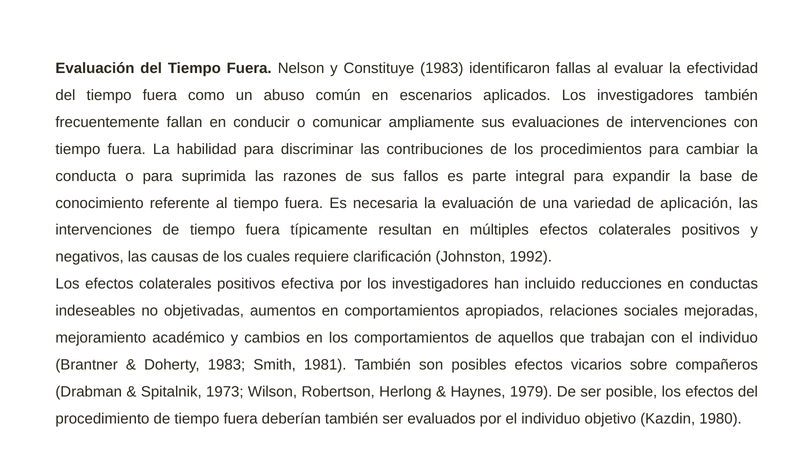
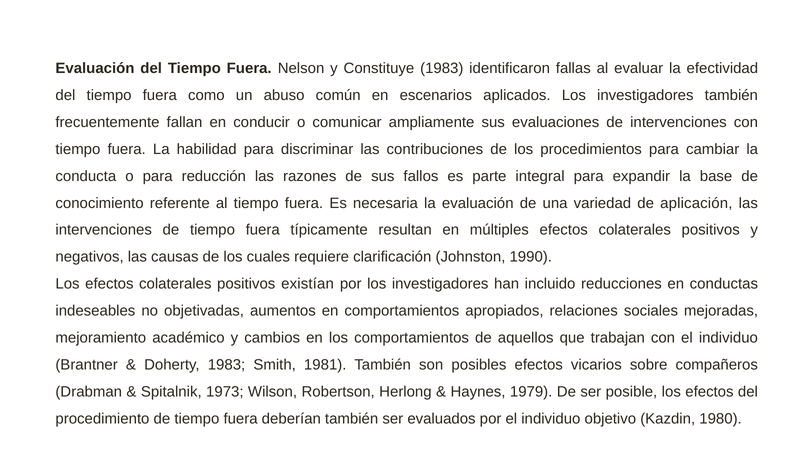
suprimida: suprimida -> reducción
1992: 1992 -> 1990
efectiva: efectiva -> existían
